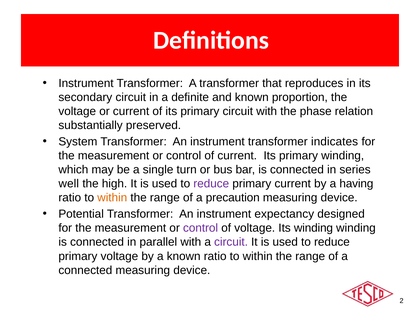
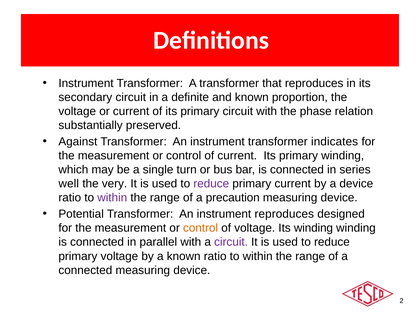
System: System -> Against
high: high -> very
a having: having -> device
within at (112, 198) colour: orange -> purple
instrument expectancy: expectancy -> reproduces
control at (201, 228) colour: purple -> orange
